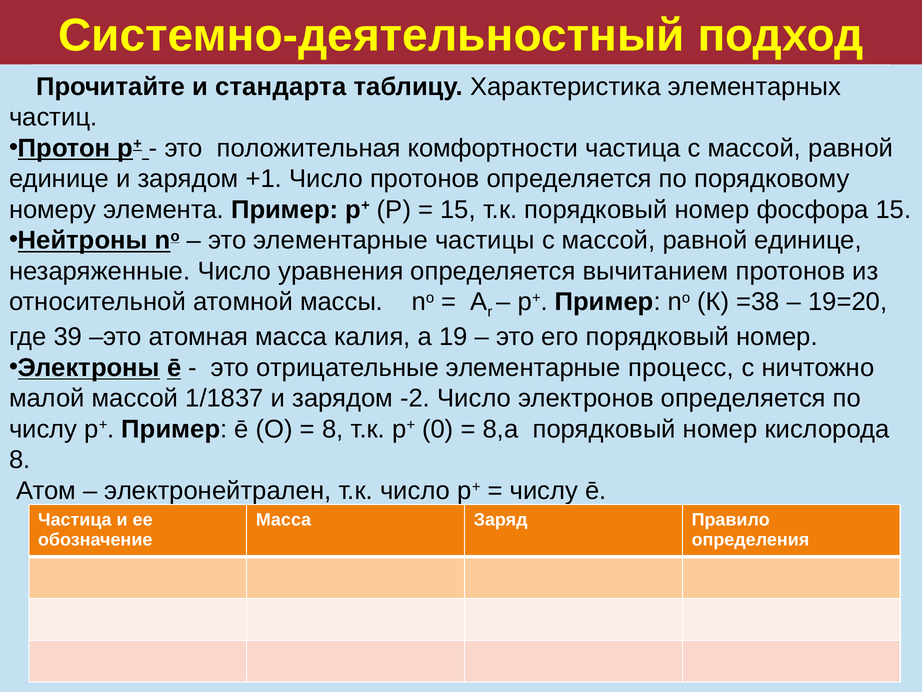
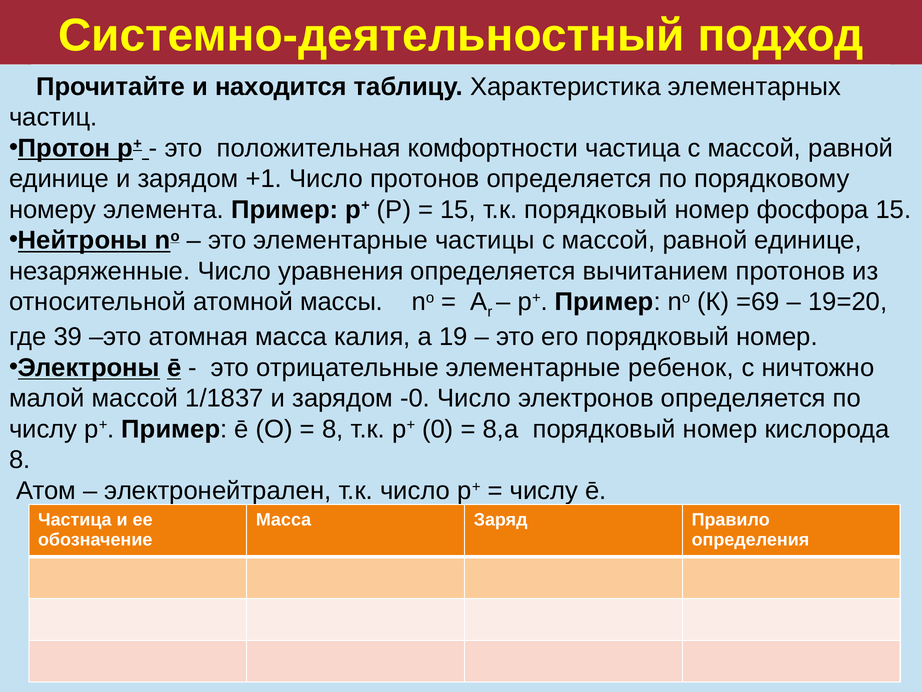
стандарта: стандарта -> находится
=38: =38 -> =69
процесс: процесс -> ребенок
-2: -2 -> -0
